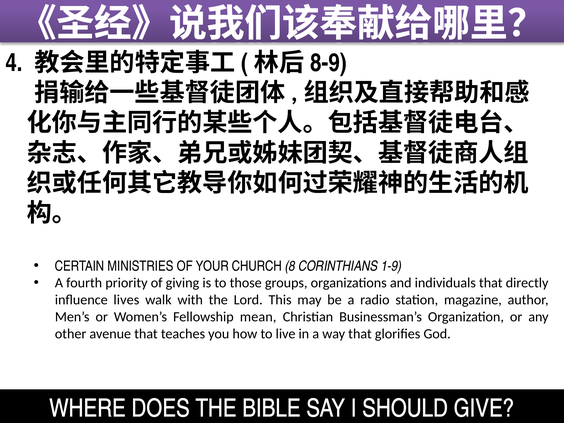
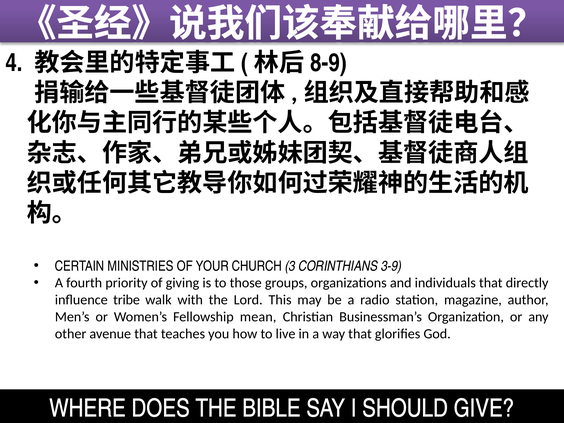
8: 8 -> 3
1-9: 1-9 -> 3-9
lives: lives -> tribe
